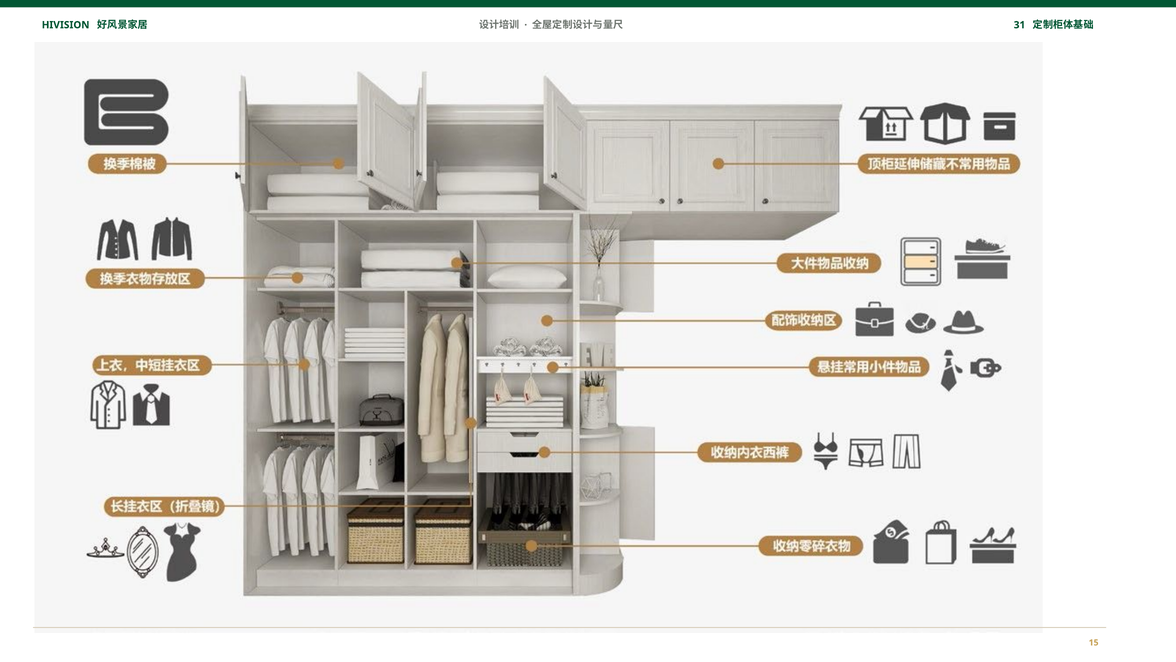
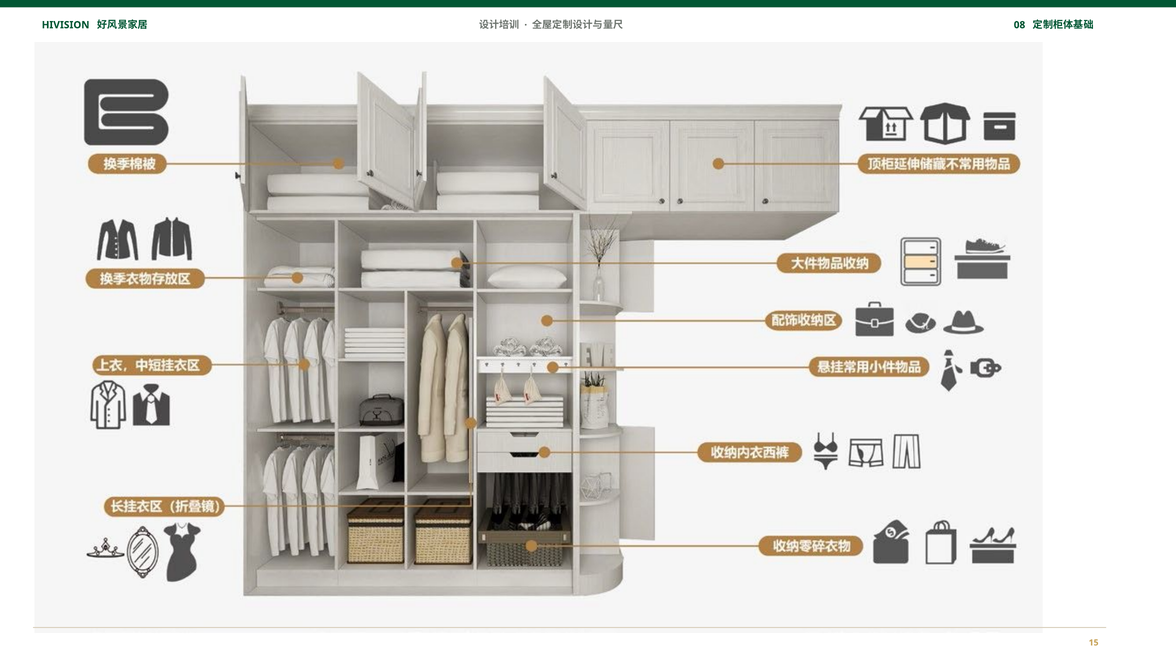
31: 31 -> 08
